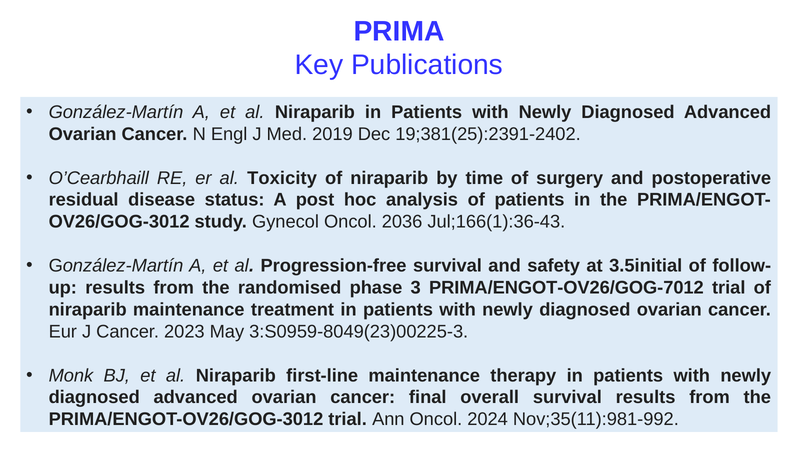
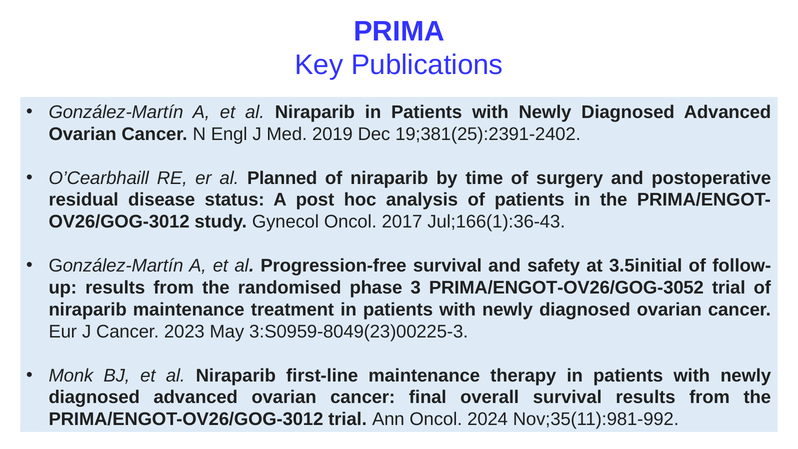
Toxicity: Toxicity -> Planned
2036: 2036 -> 2017
PRIMA/ENGOT-OV26/GOG-7012: PRIMA/ENGOT-OV26/GOG-7012 -> PRIMA/ENGOT-OV26/GOG-3052
